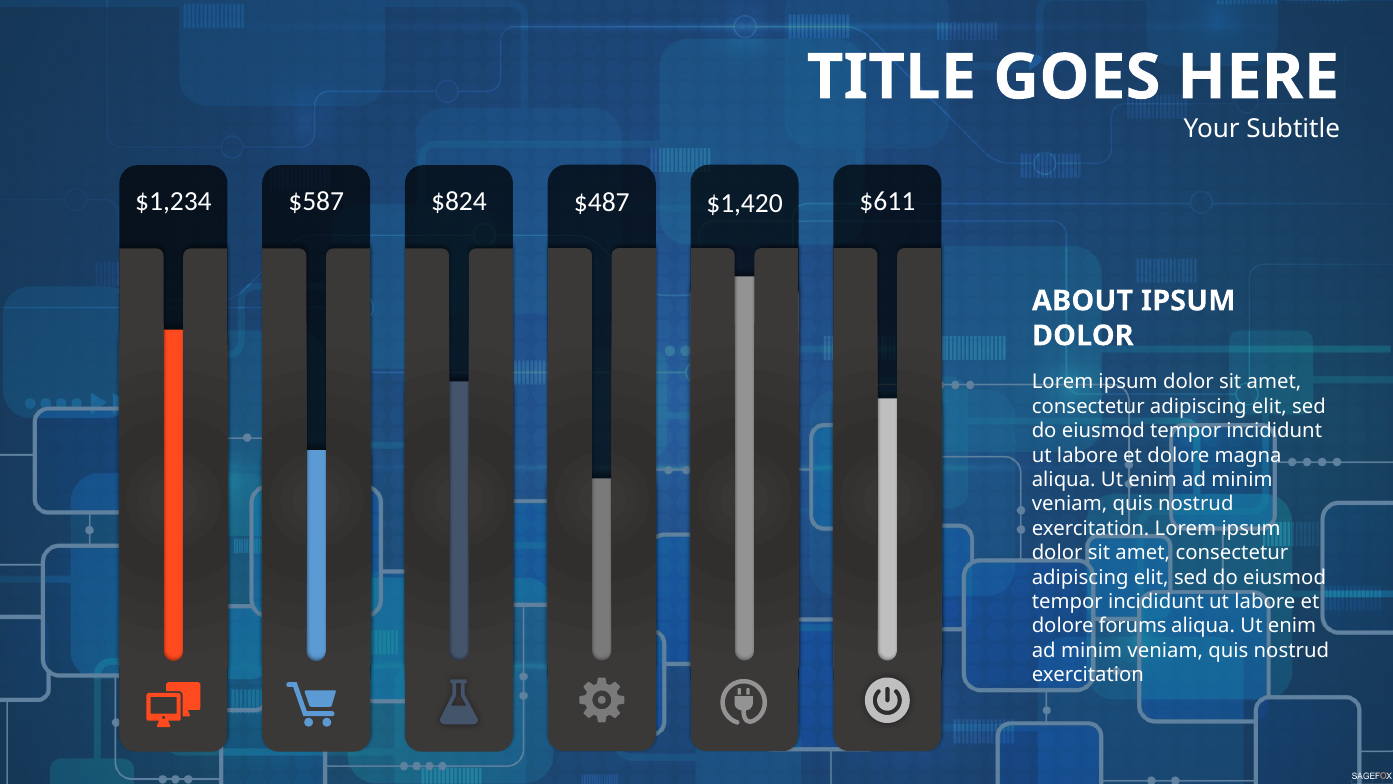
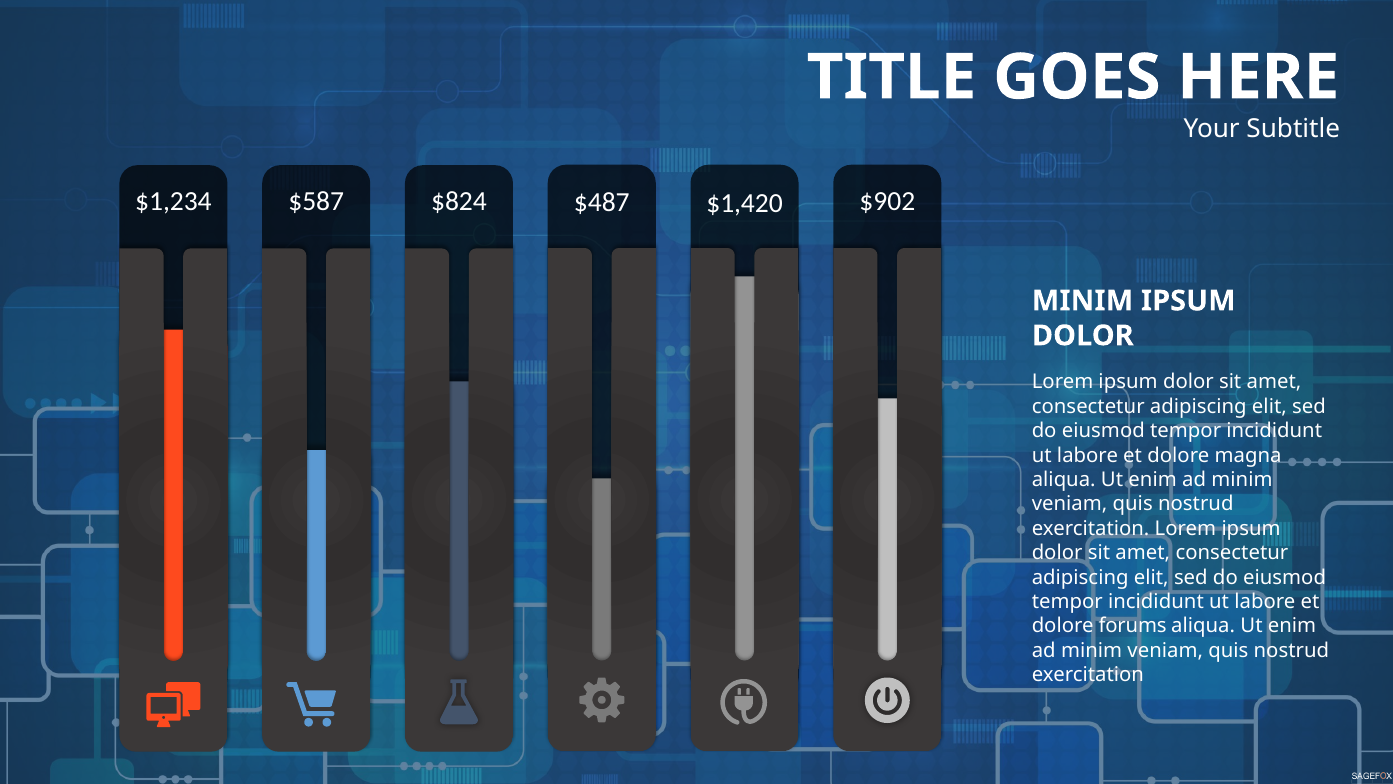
$611: $611 -> $902
ABOUT at (1083, 301): ABOUT -> MINIM
